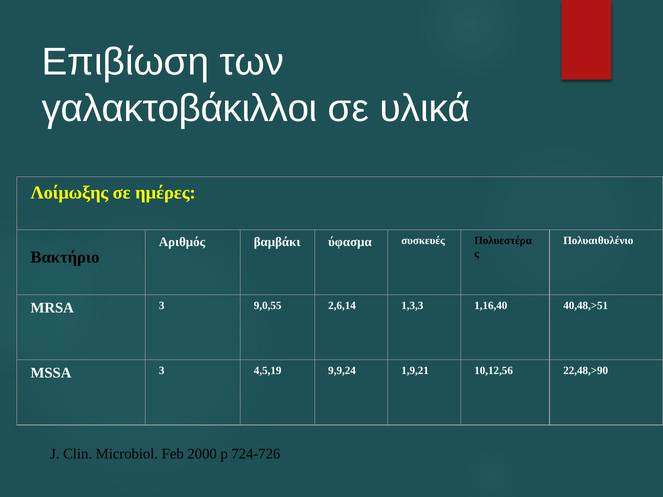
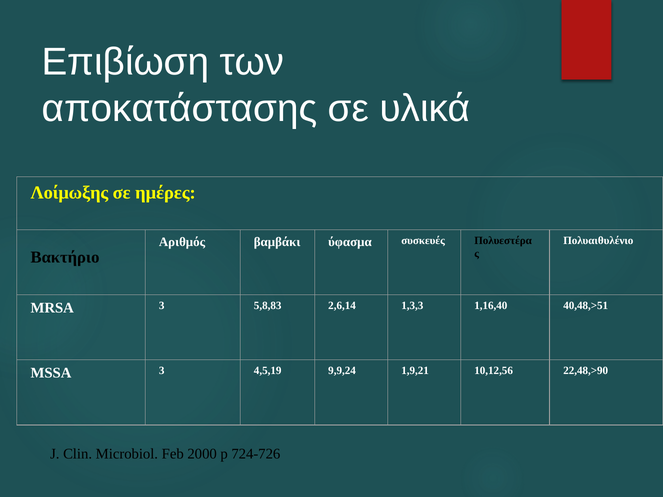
γαλακτοβάκιλλοι: γαλακτοβάκιλλοι -> αποκατάστασης
9,0,55: 9,0,55 -> 5,8,83
